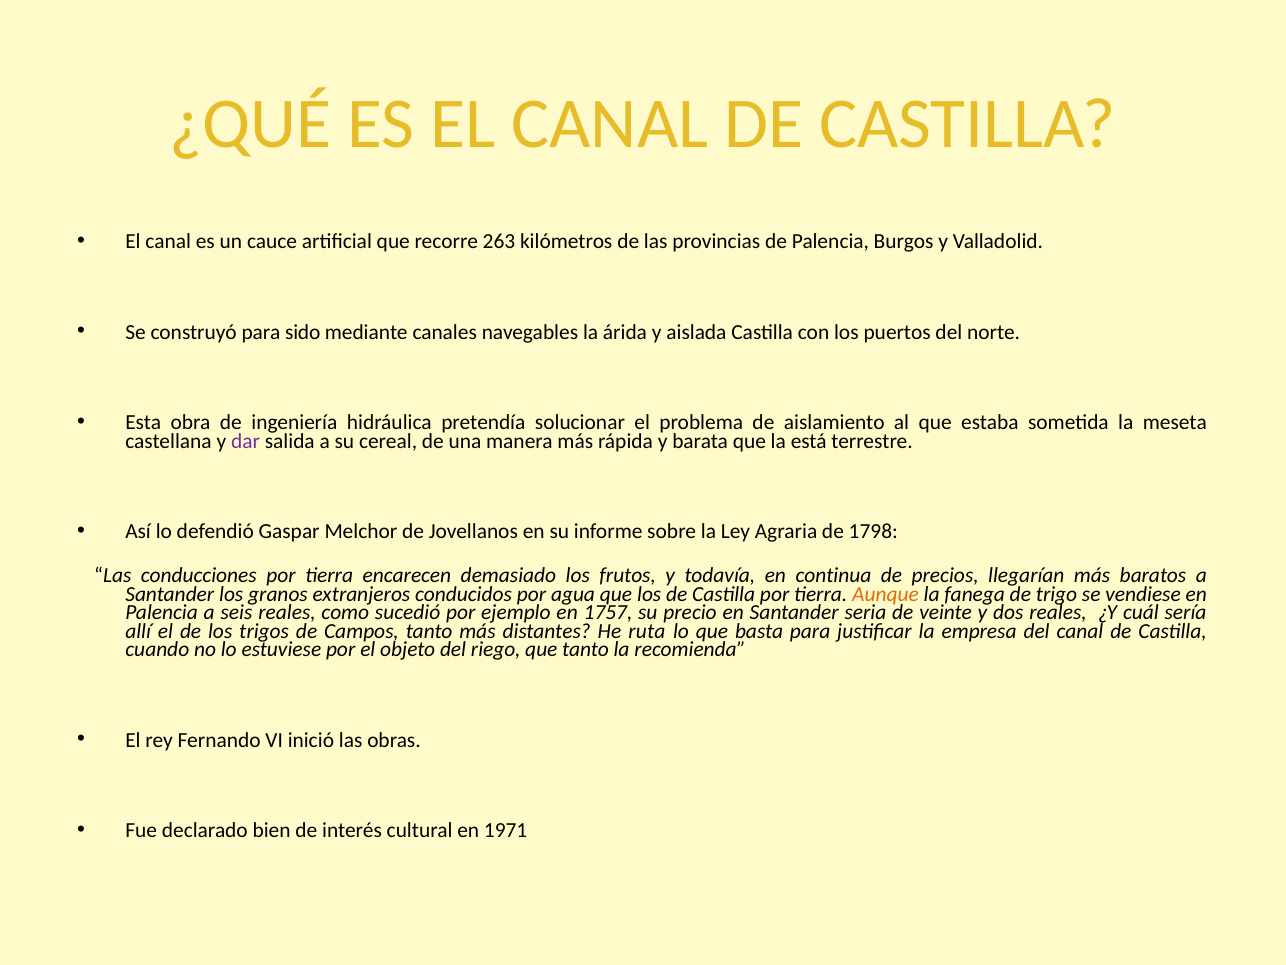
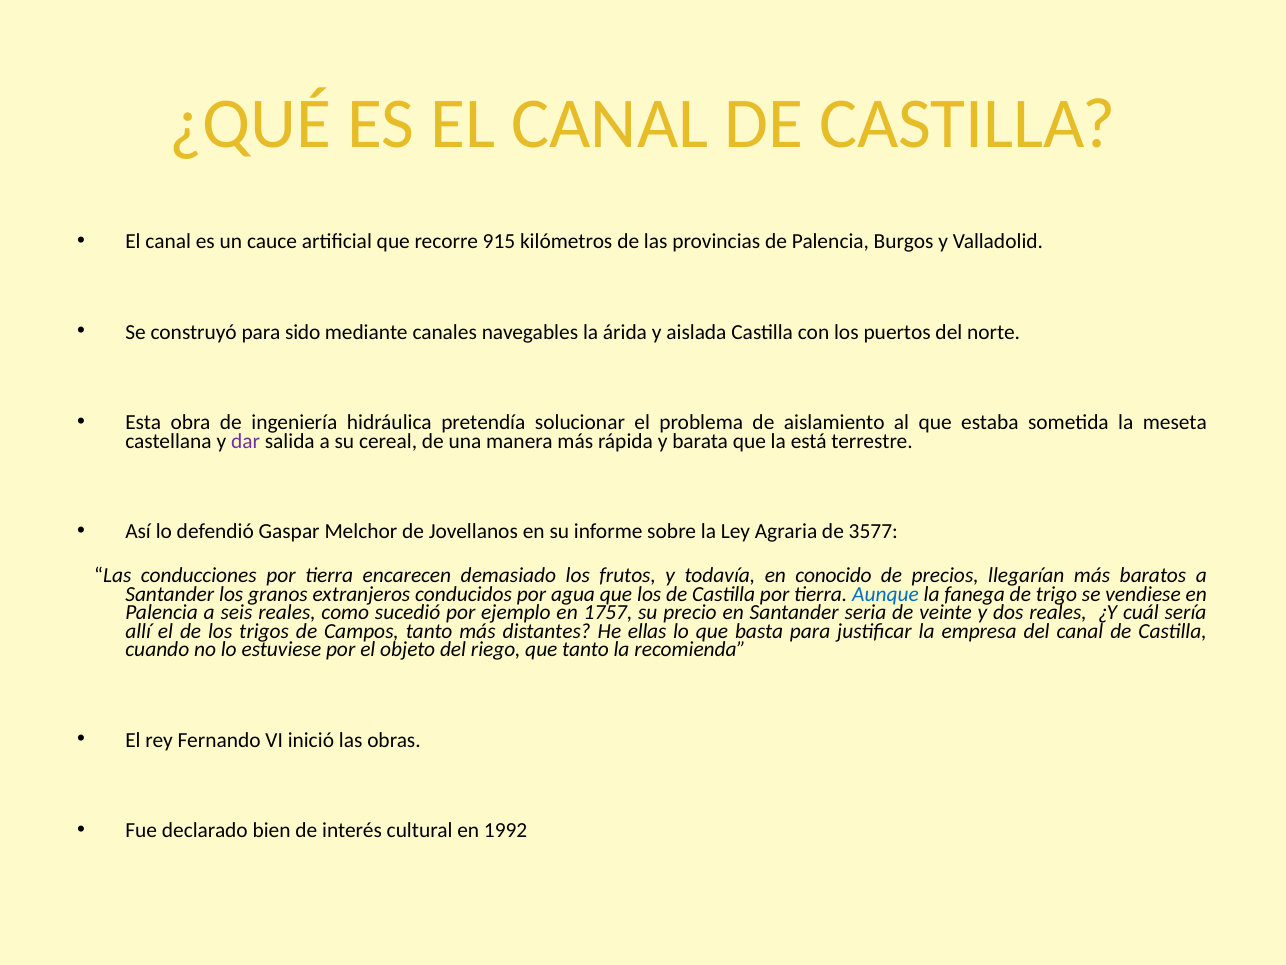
263: 263 -> 915
1798: 1798 -> 3577
continua: continua -> conocido
Aunque colour: orange -> blue
ruta: ruta -> ellas
1971: 1971 -> 1992
